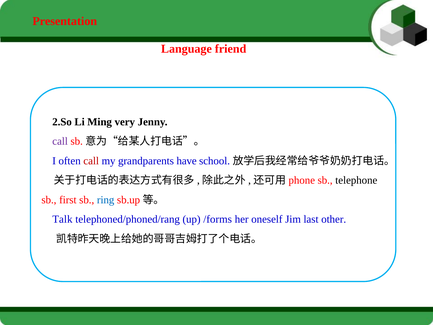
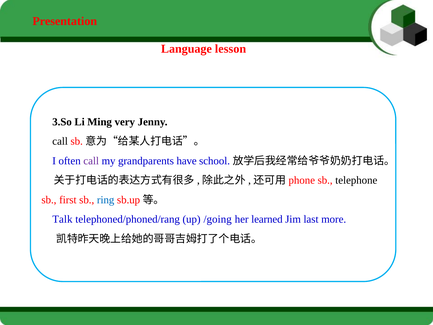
friend: friend -> lesson
2.So: 2.So -> 3.So
call at (60, 141) colour: purple -> black
call at (91, 161) colour: red -> purple
/forms: /forms -> /going
oneself: oneself -> learned
other: other -> more
